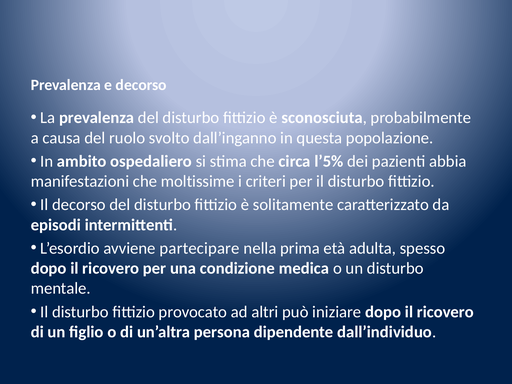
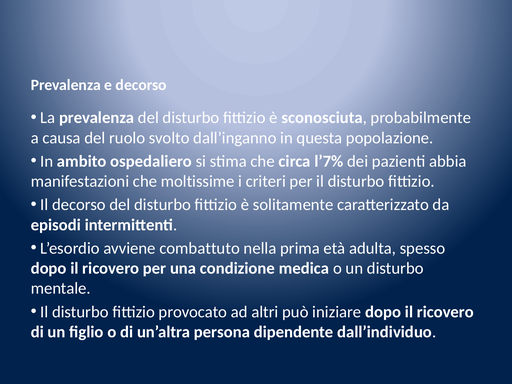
l’5%: l’5% -> l’7%
partecipare: partecipare -> combattuto
